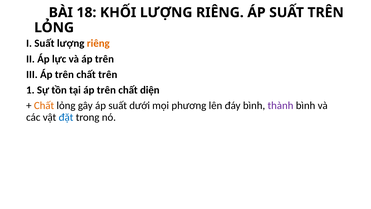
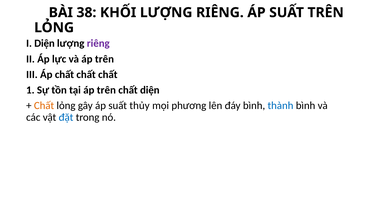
18: 18 -> 38
I Suất: Suất -> Diện
riêng at (98, 43) colour: orange -> purple
III Áp trên: trên -> chất
trên at (108, 74): trên -> chất
dưới: dưới -> thủy
thành colour: purple -> blue
